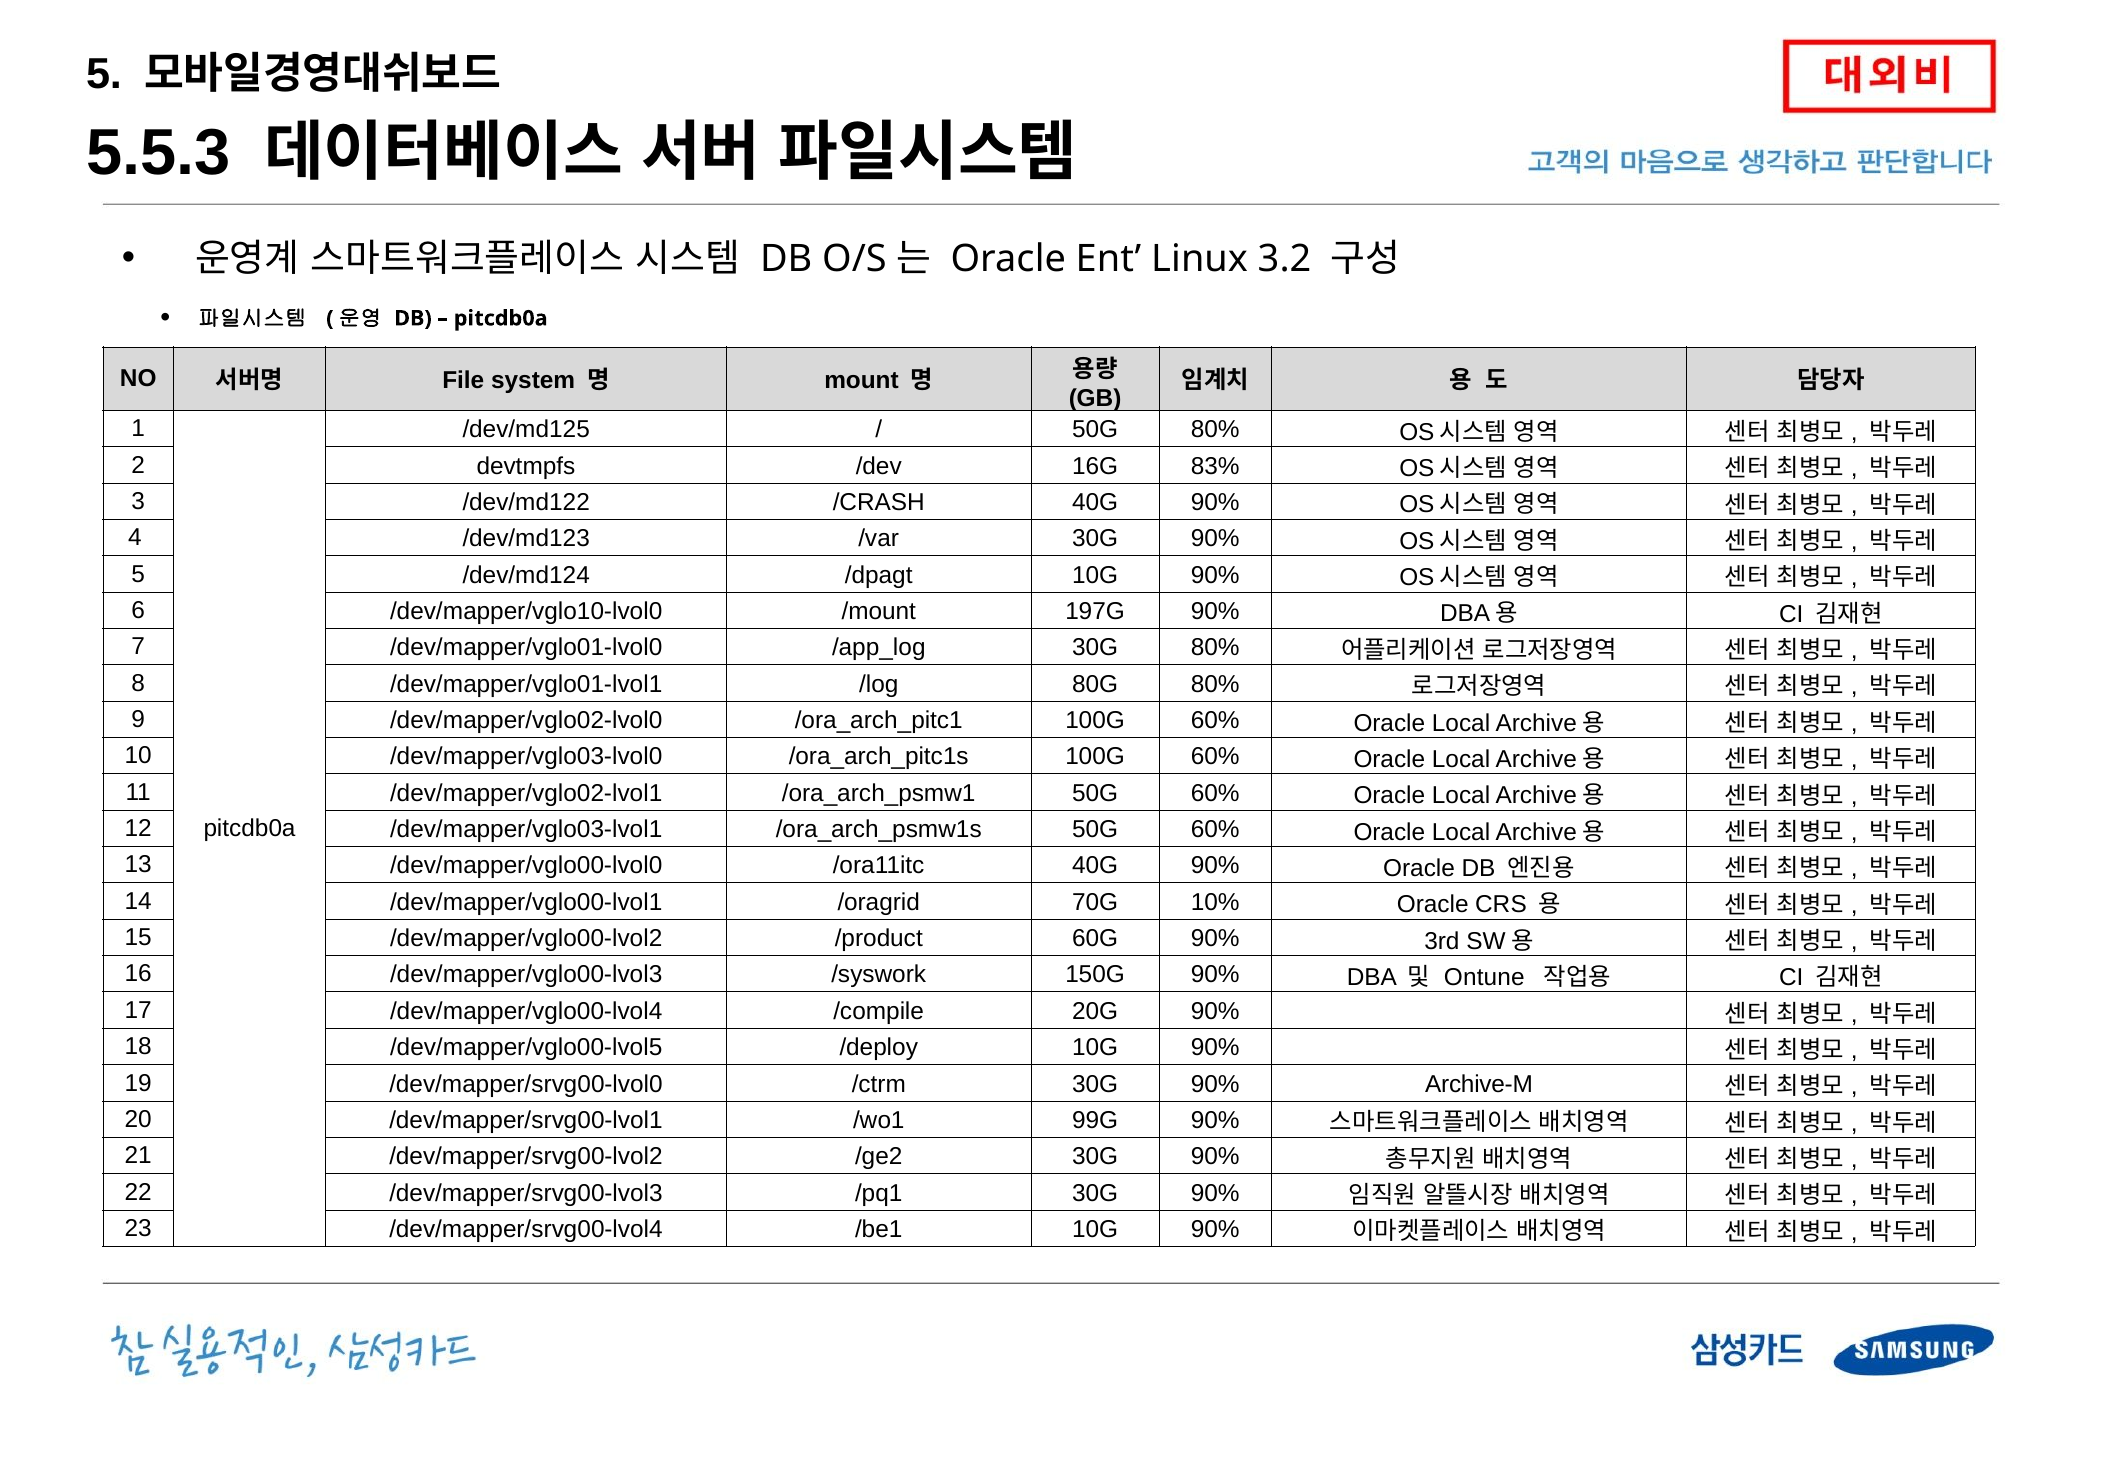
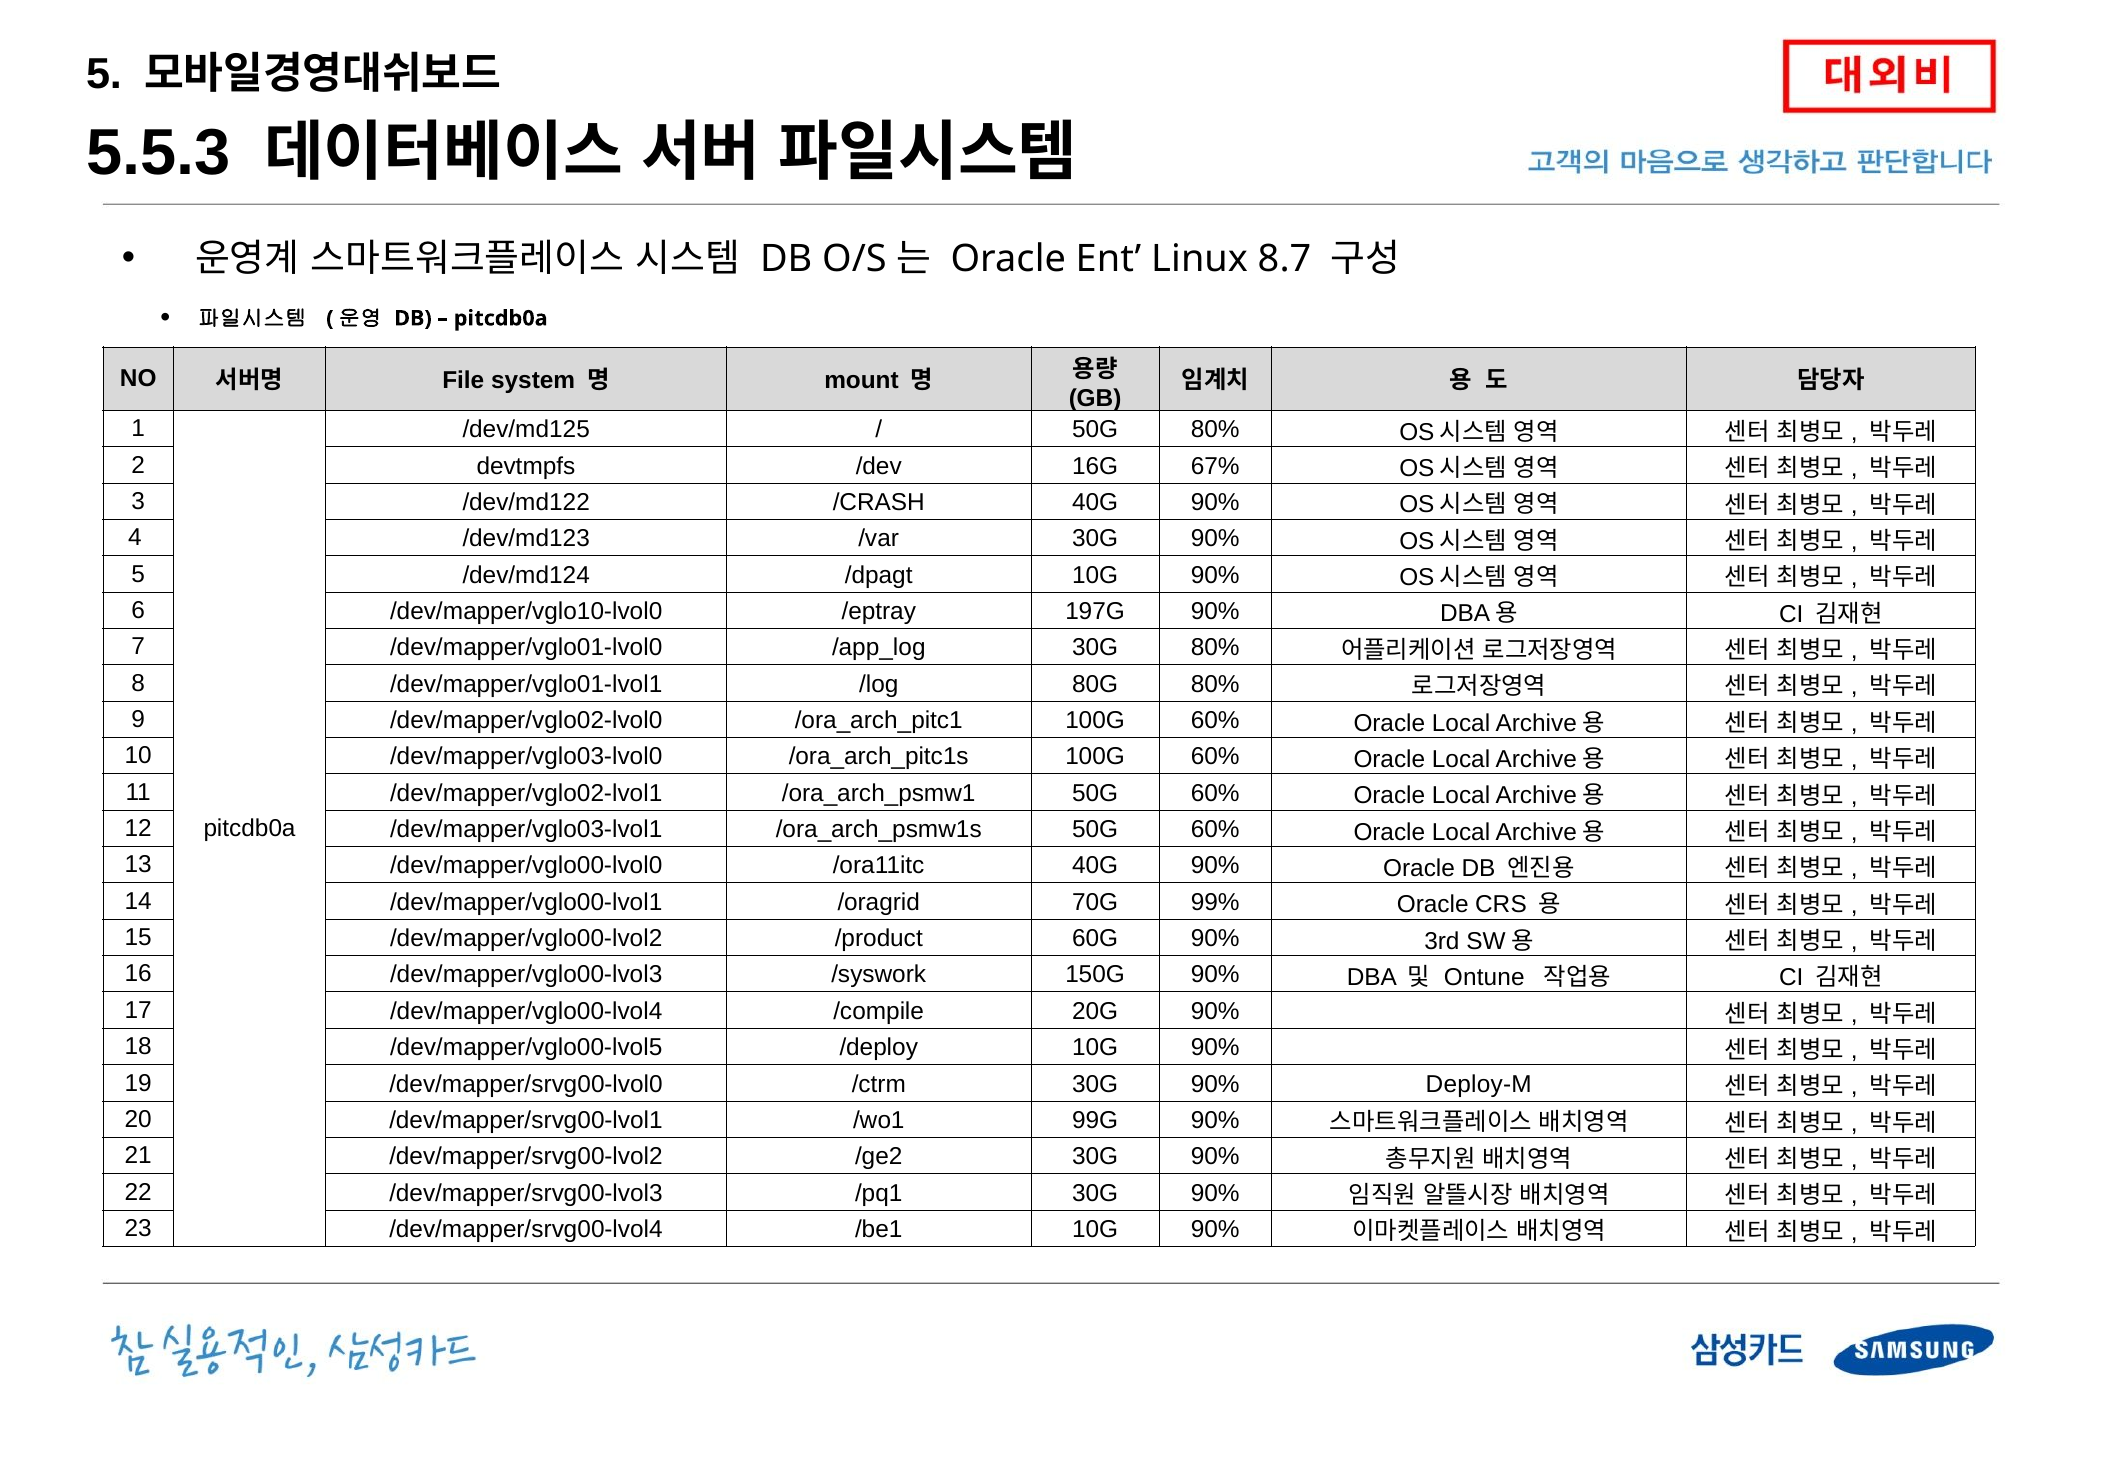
3.2: 3.2 -> 8.7
83%: 83% -> 67%
/mount: /mount -> /eptray
10%: 10% -> 99%
Archive-M: Archive-M -> Deploy-M
